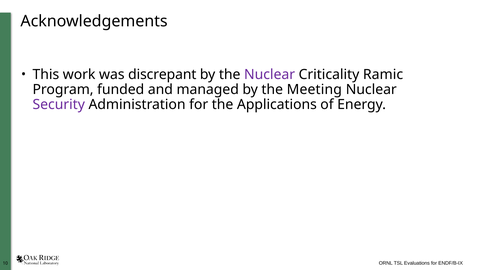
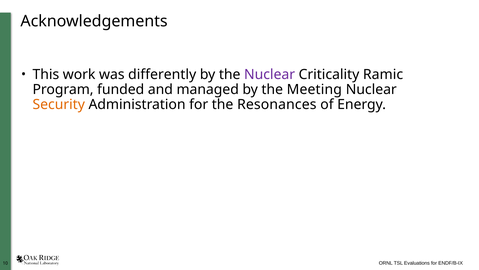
discrepant: discrepant -> differently
Security colour: purple -> orange
Applications: Applications -> Resonances
